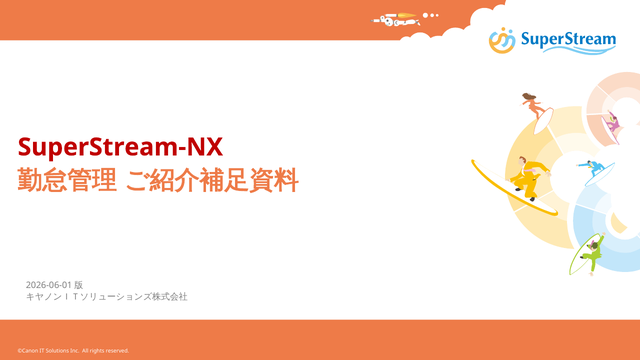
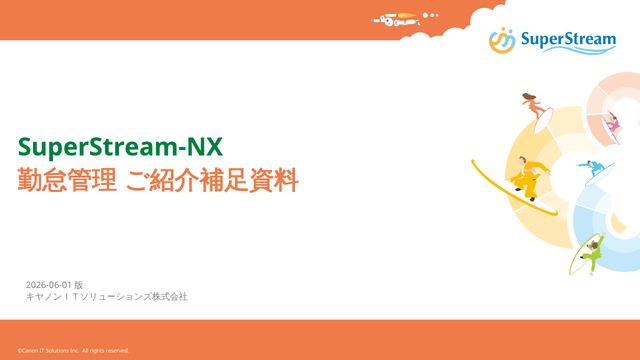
SuperStream-NX colour: red -> green
